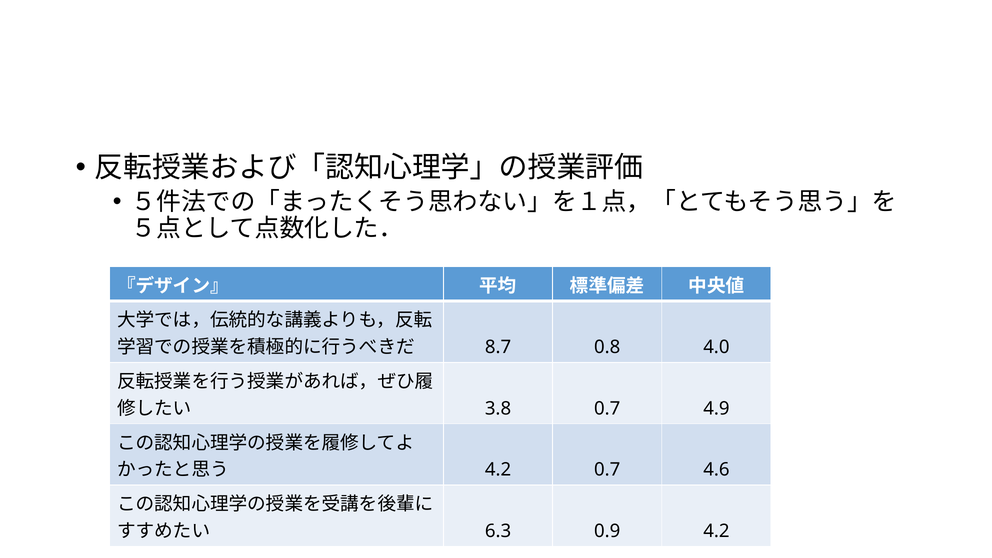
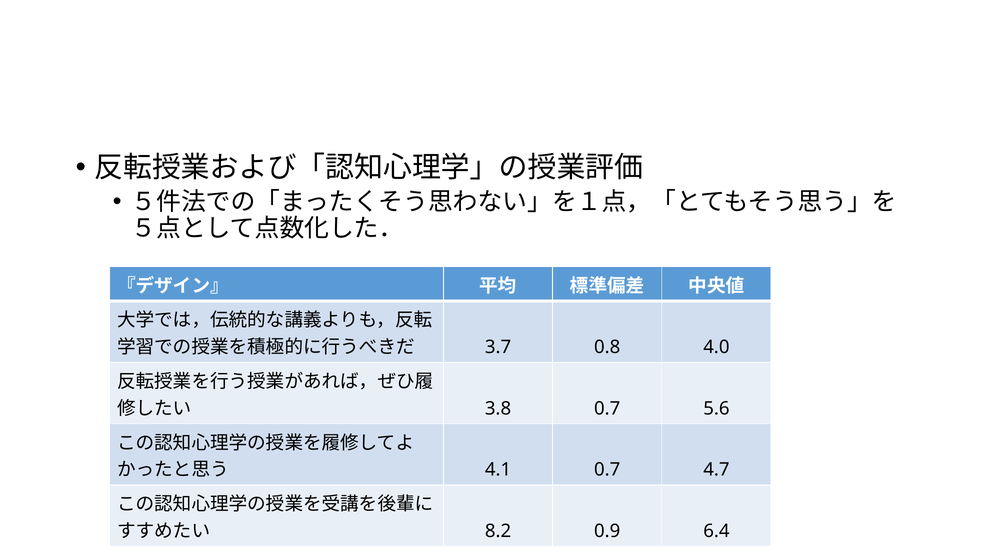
8.7: 8.7 -> 3.7
4.9: 4.9 -> 5.6
4.2 at (498, 470): 4.2 -> 4.1
4.6: 4.6 -> 4.7
6.3: 6.3 -> 8.2
0.9 4.2: 4.2 -> 6.4
